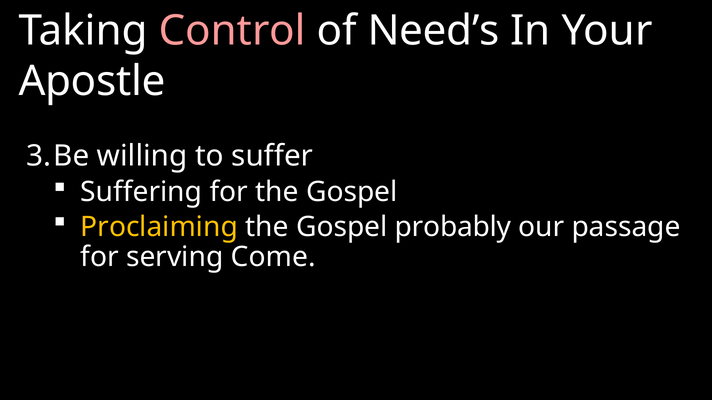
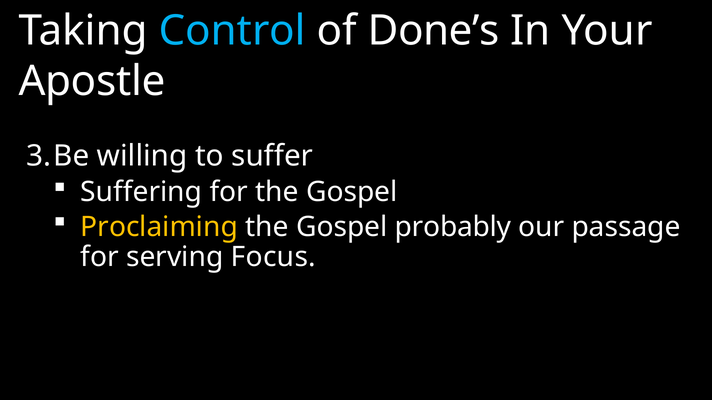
Control colour: pink -> light blue
Need’s: Need’s -> Done’s
Come: Come -> Focus
